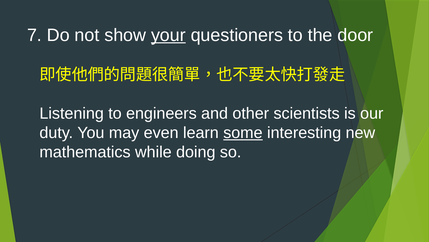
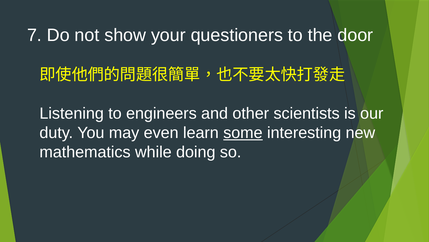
your underline: present -> none
